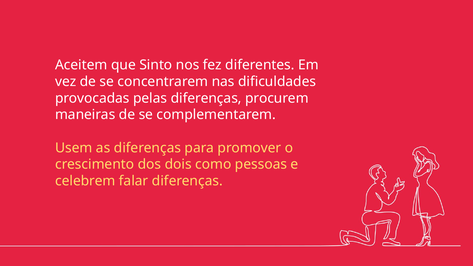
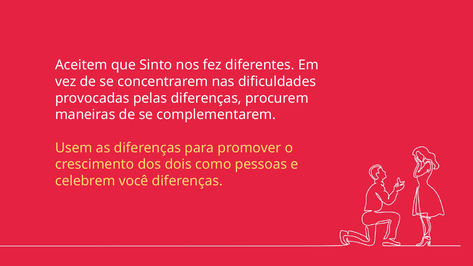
falar: falar -> você
